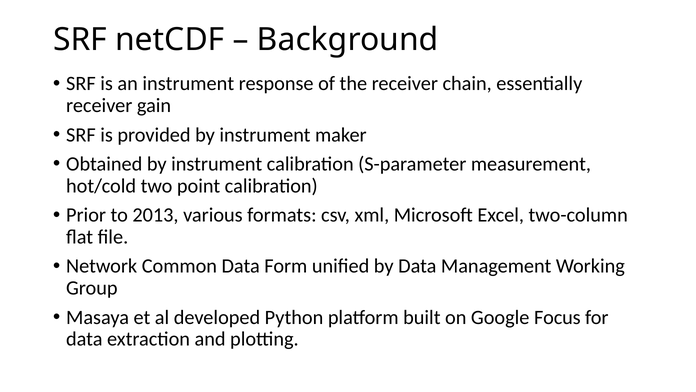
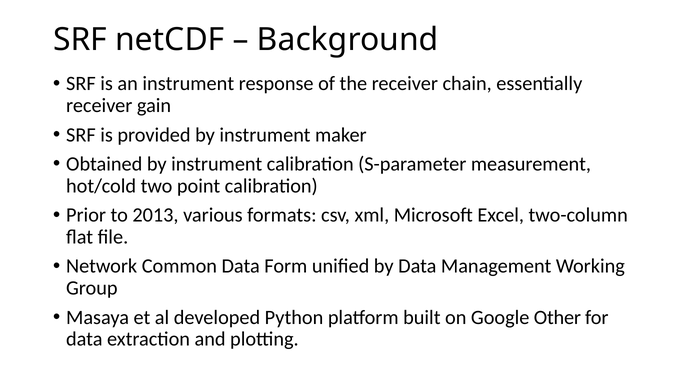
Focus: Focus -> Other
